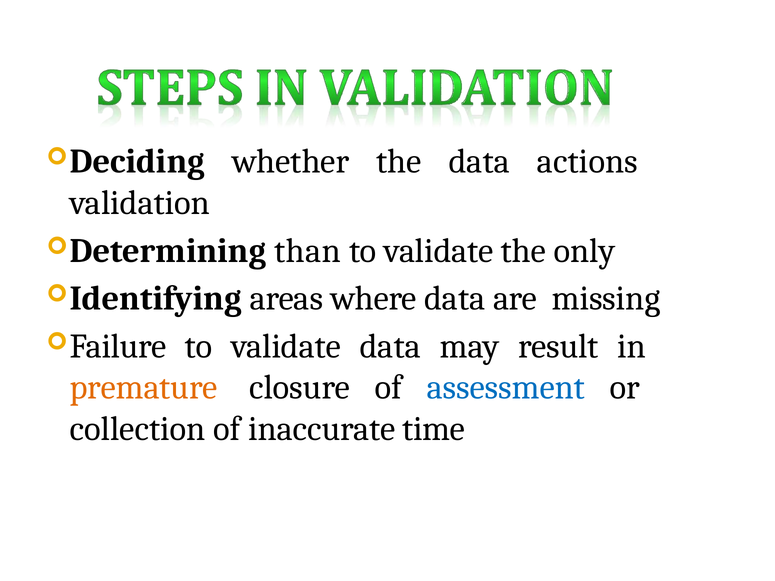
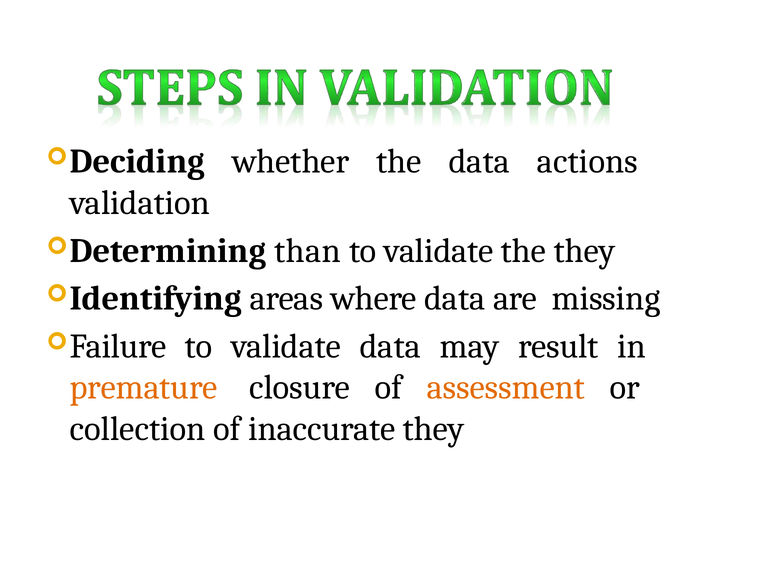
the only: only -> they
assessment colour: blue -> orange
inaccurate time: time -> they
